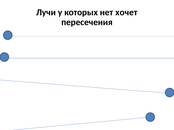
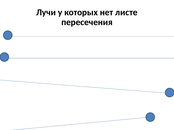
хочет: хочет -> листе
